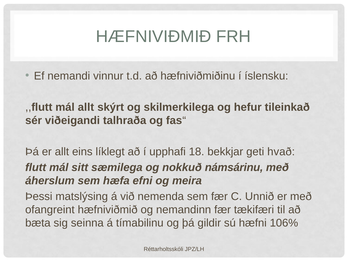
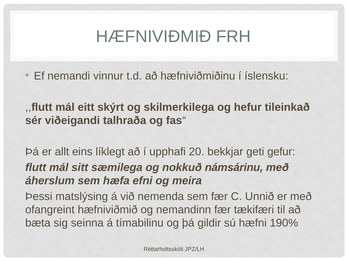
mál allt: allt -> eitt
18: 18 -> 20
hvað: hvað -> gefur
106%: 106% -> 190%
